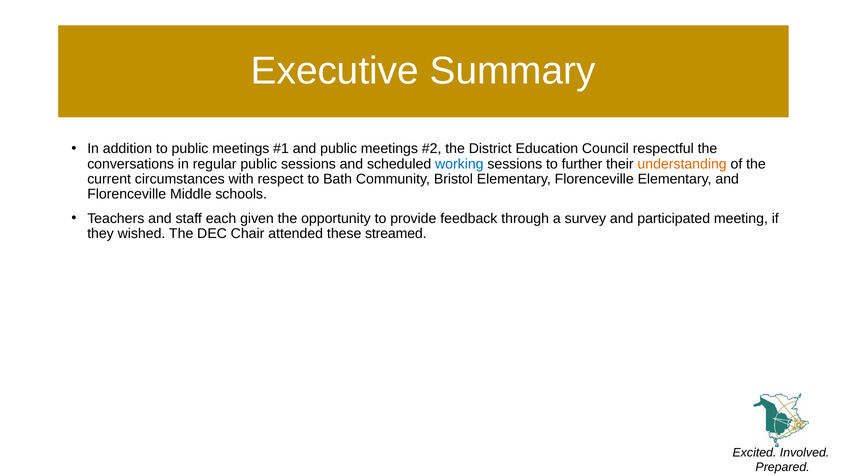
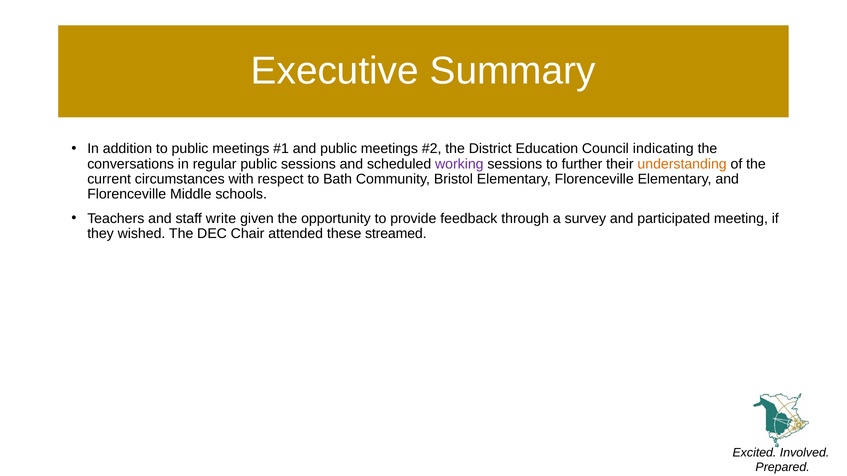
respectful: respectful -> indicating
working colour: blue -> purple
each: each -> write
